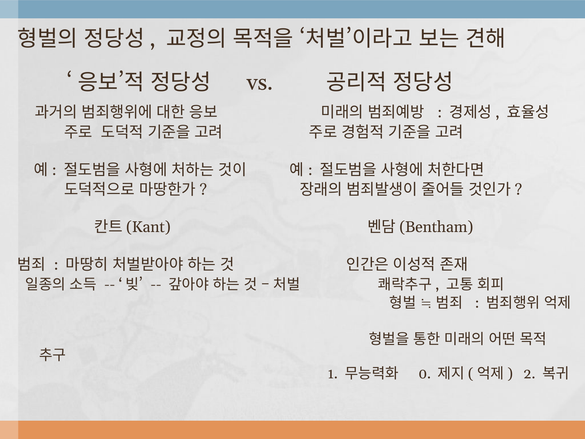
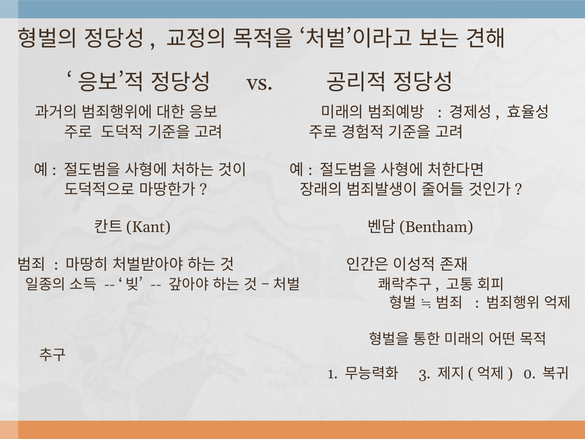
0: 0 -> 3
2: 2 -> 0
